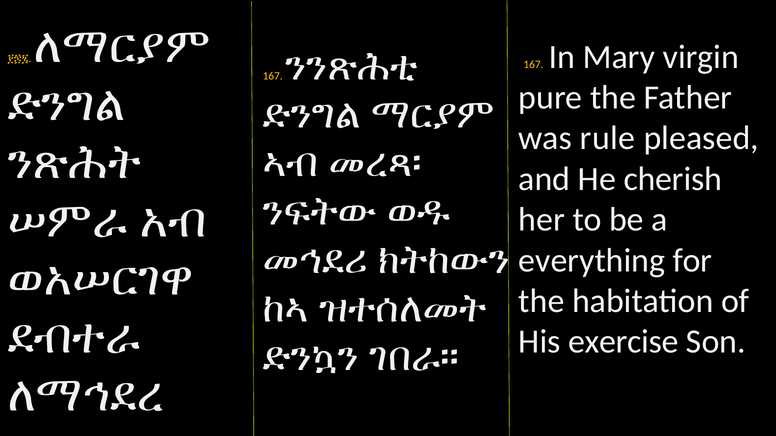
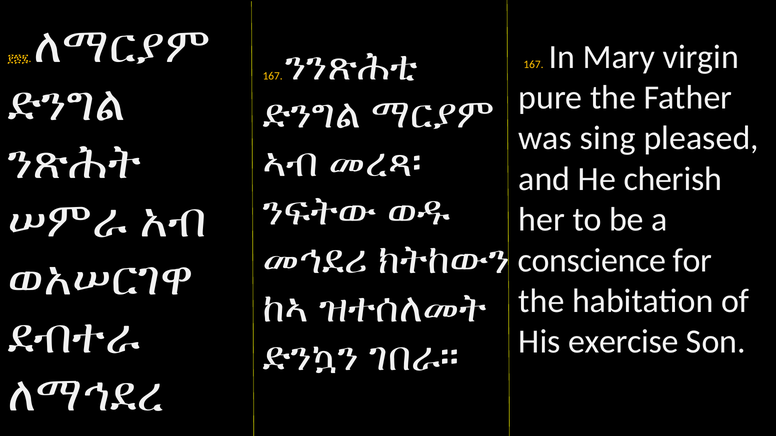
rule: rule -> sing
everything: everything -> conscience
